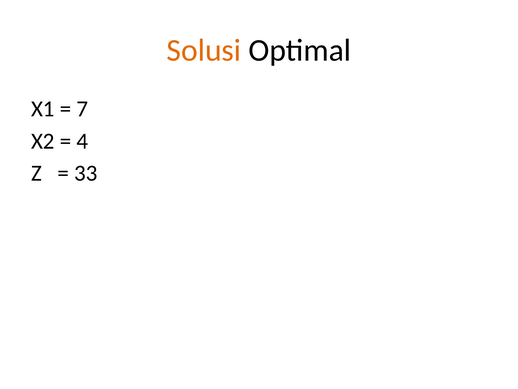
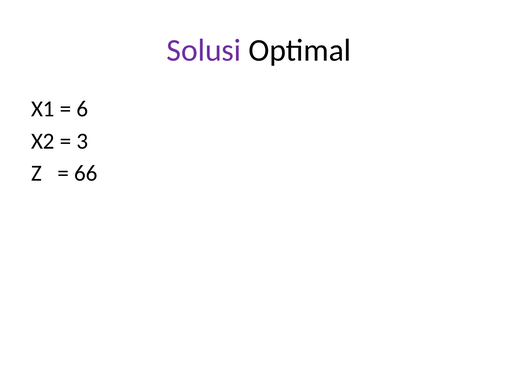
Solusi colour: orange -> purple
7: 7 -> 6
4: 4 -> 3
33: 33 -> 66
